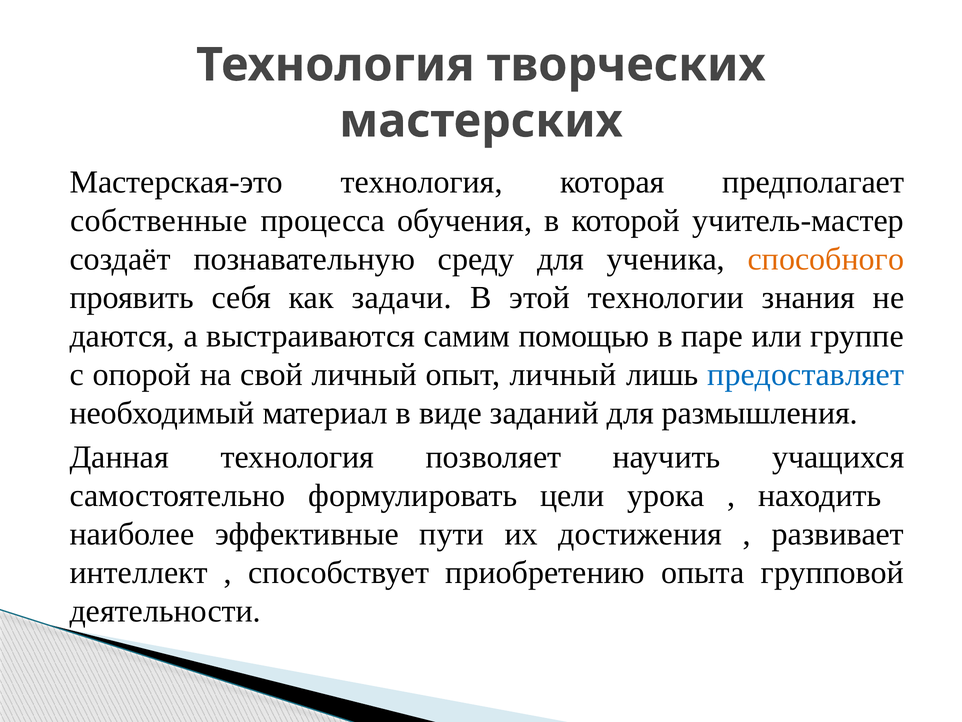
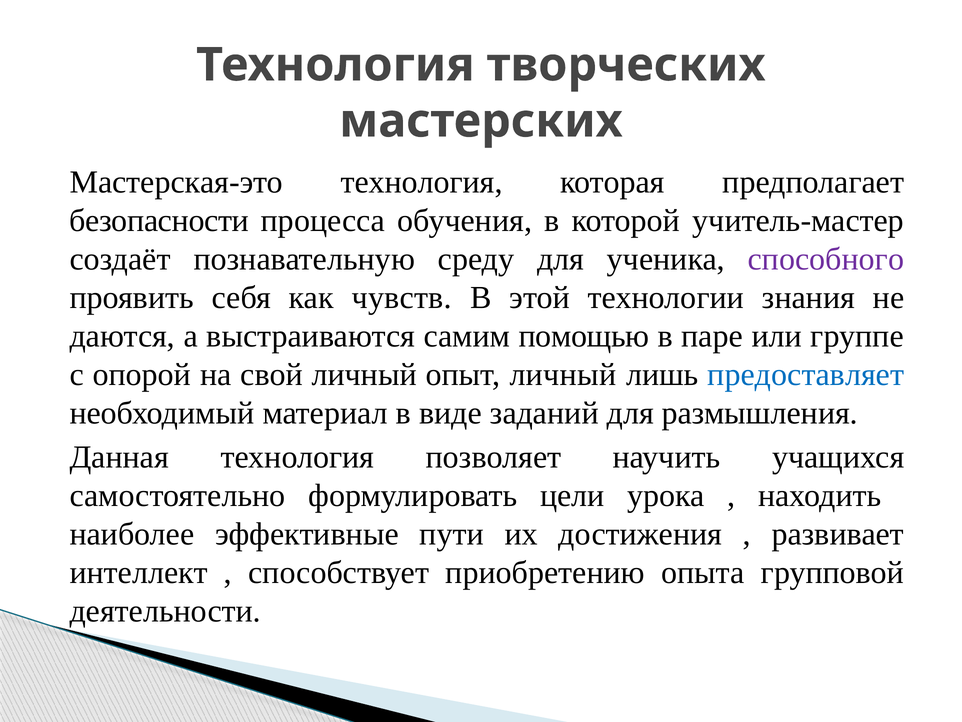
собственные: собственные -> безопасности
способного colour: orange -> purple
задачи: задачи -> чувств
